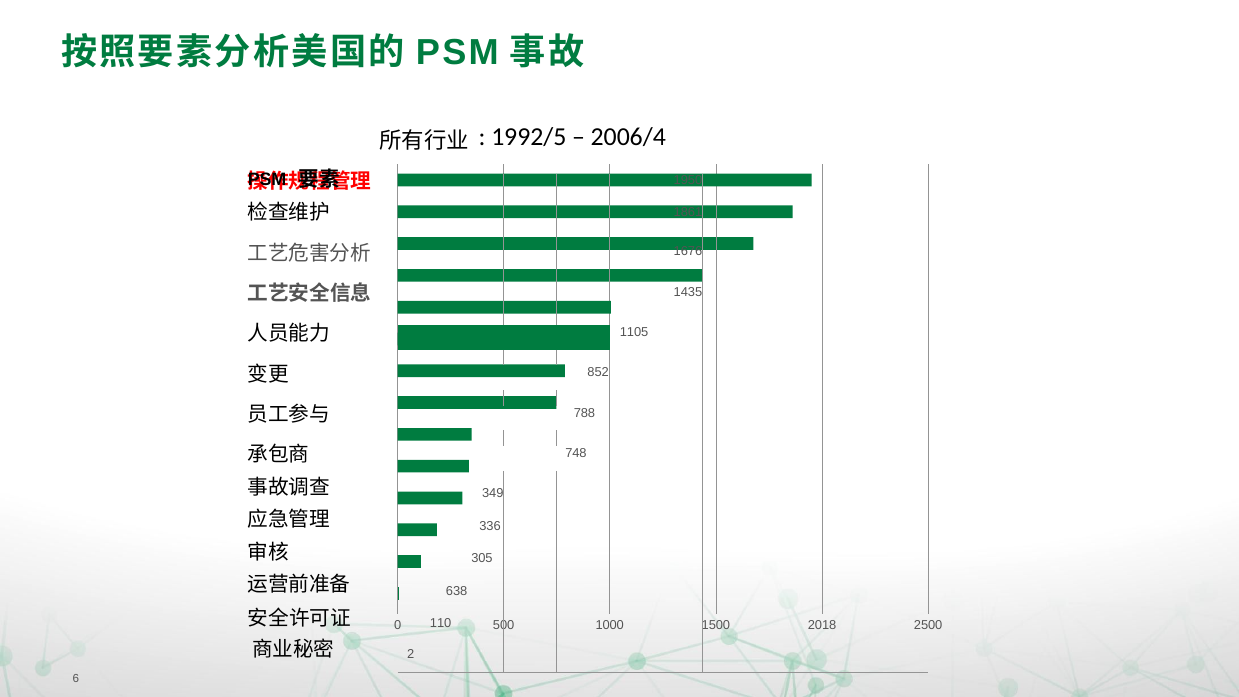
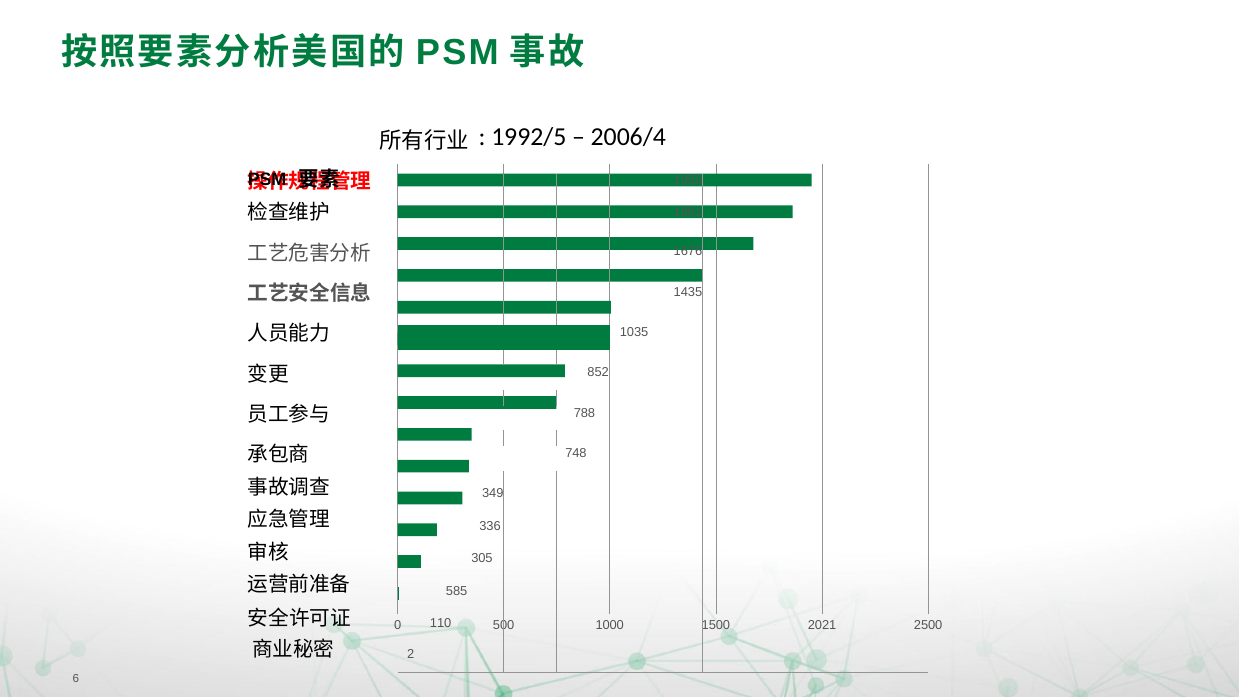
1105: 1105 -> 1035
638: 638 -> 585
2018: 2018 -> 2021
